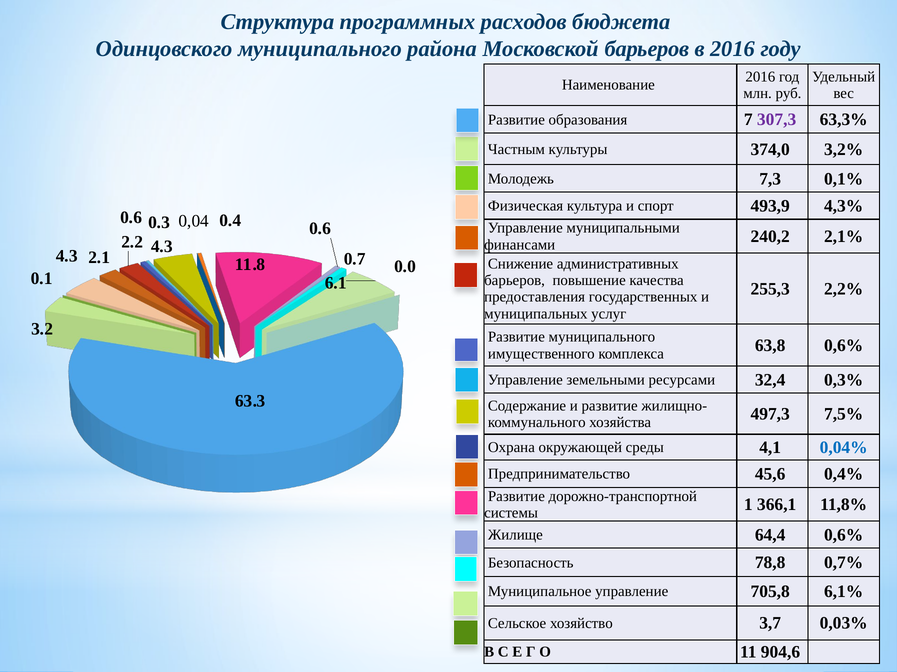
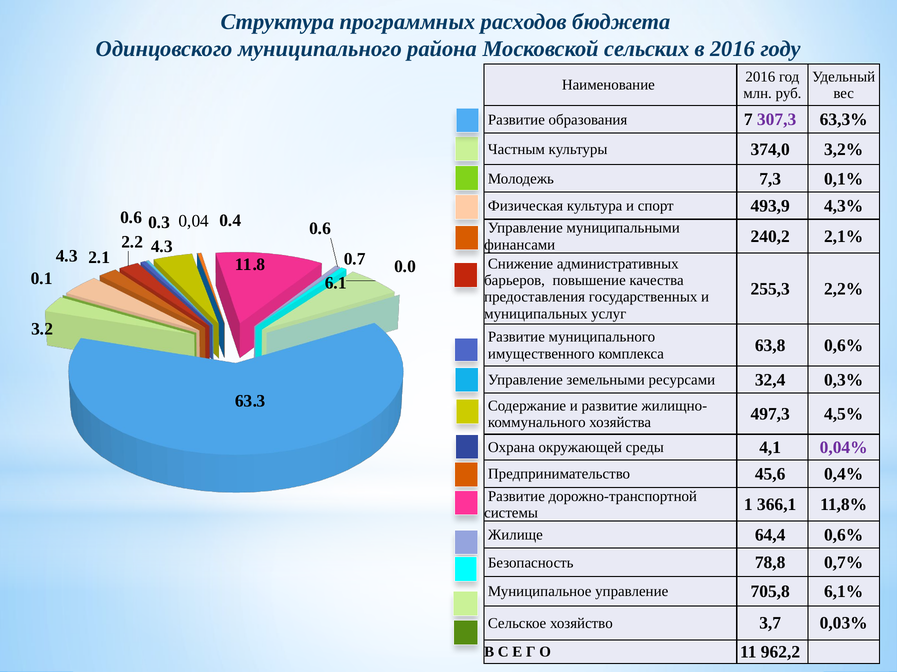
Московской барьеров: барьеров -> сельских
7,5%: 7,5% -> 4,5%
0,04% colour: blue -> purple
904,6: 904,6 -> 962,2
